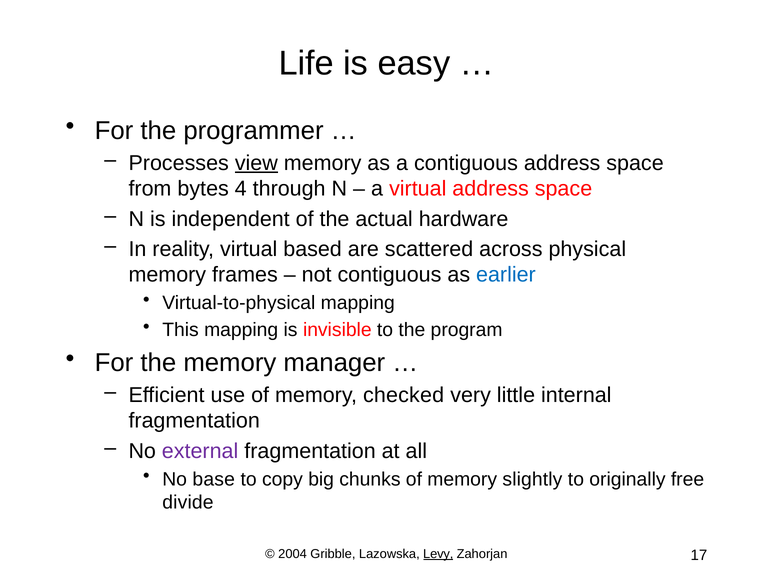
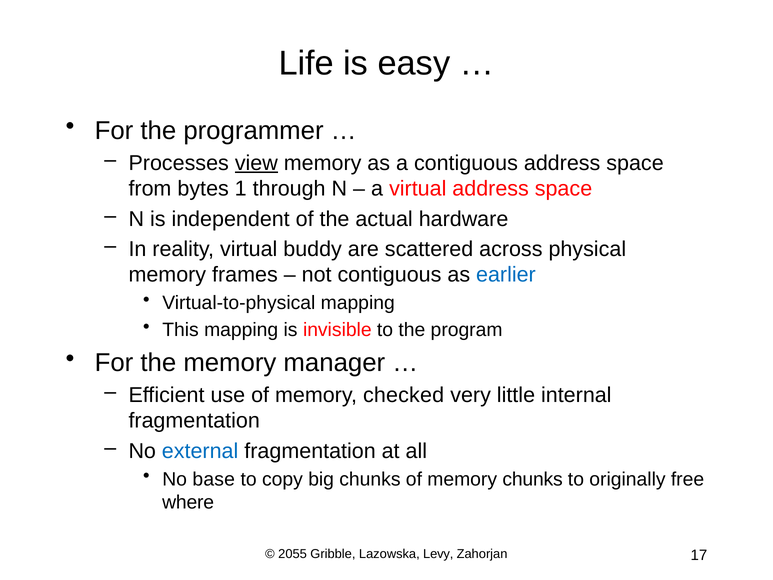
4: 4 -> 1
based: based -> buddy
external colour: purple -> blue
memory slightly: slightly -> chunks
divide: divide -> where
2004: 2004 -> 2055
Levy underline: present -> none
